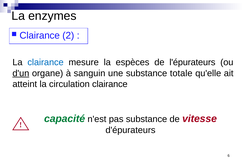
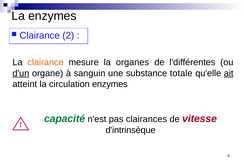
clairance at (46, 62) colour: blue -> orange
espèces: espèces -> organes
l'épurateurs: l'épurateurs -> l'différentes
ait underline: none -> present
circulation clairance: clairance -> enzymes
pas substance: substance -> clairances
d'épurateurs: d'épurateurs -> d'intrinsèque
